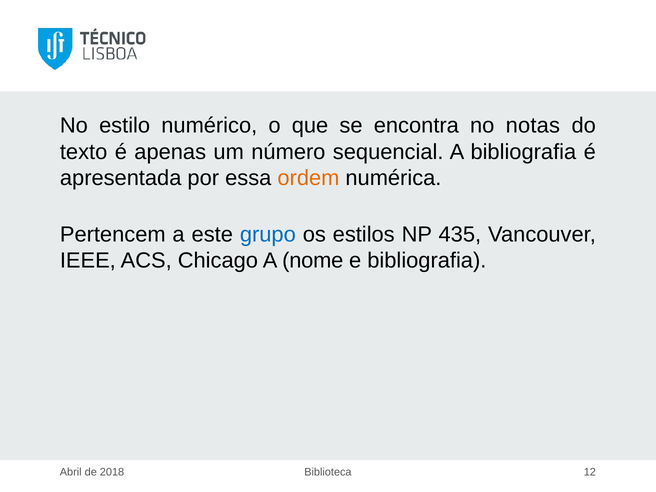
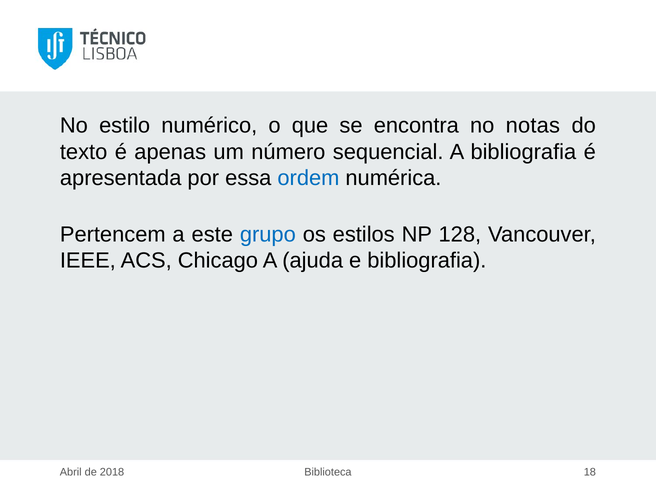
ordem colour: orange -> blue
435: 435 -> 128
nome: nome -> ajuda
12: 12 -> 18
